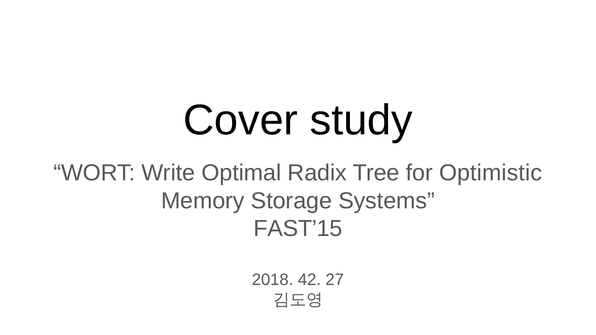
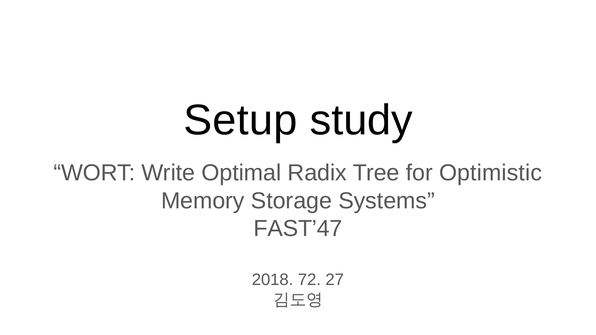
Cover: Cover -> Setup
FAST’15: FAST’15 -> FAST’47
42: 42 -> 72
